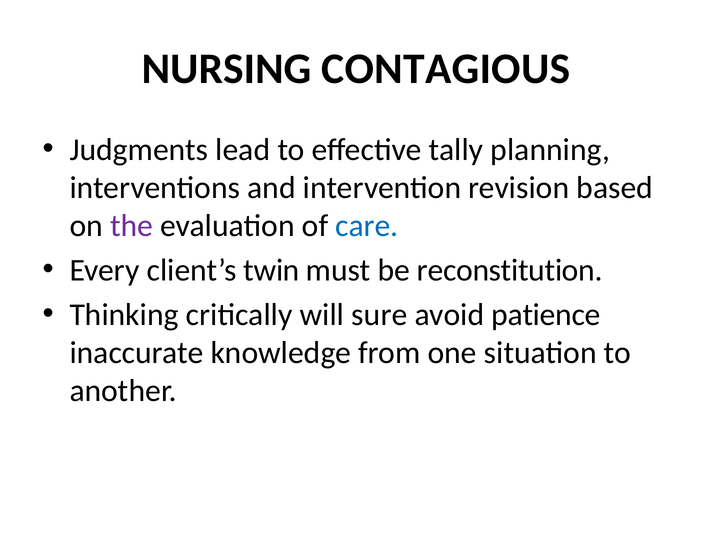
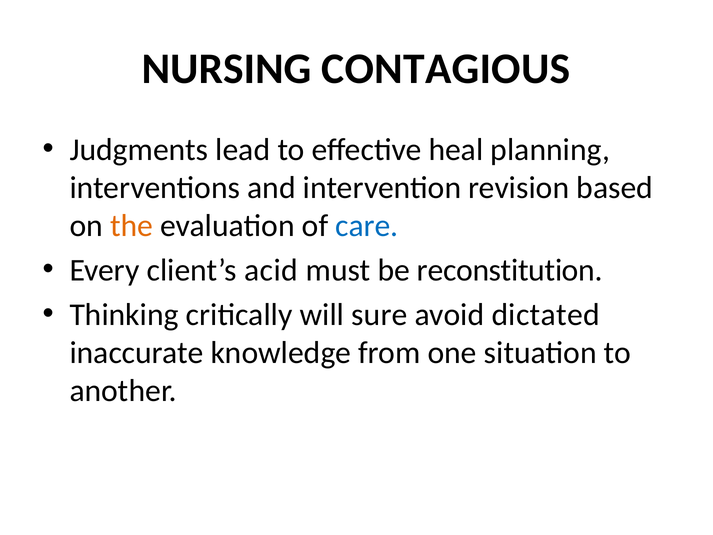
tally: tally -> heal
the colour: purple -> orange
twin: twin -> acid
patience: patience -> dictated
